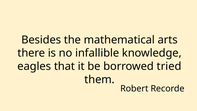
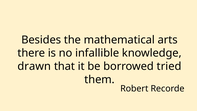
eagles: eagles -> drawn
